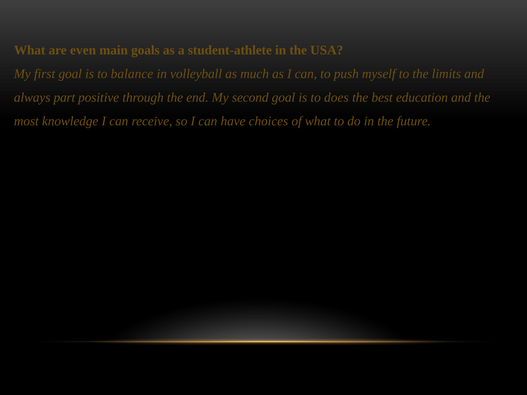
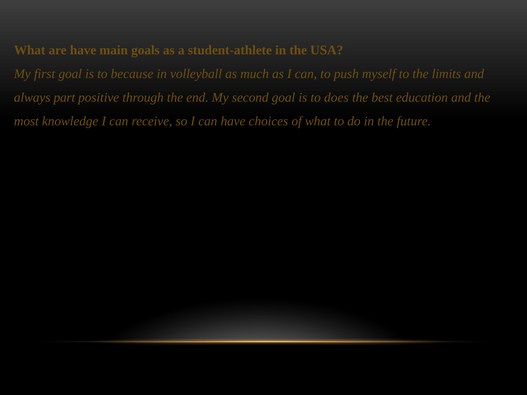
are even: even -> have
balance: balance -> because
